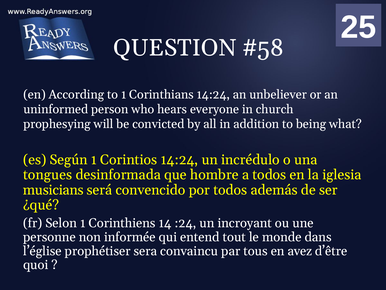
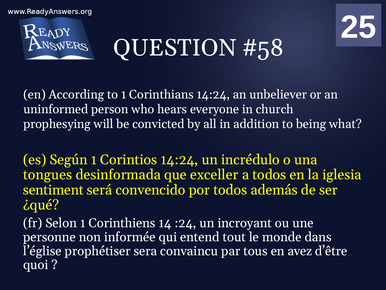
hombre: hombre -> exceller
musicians: musicians -> sentiment
